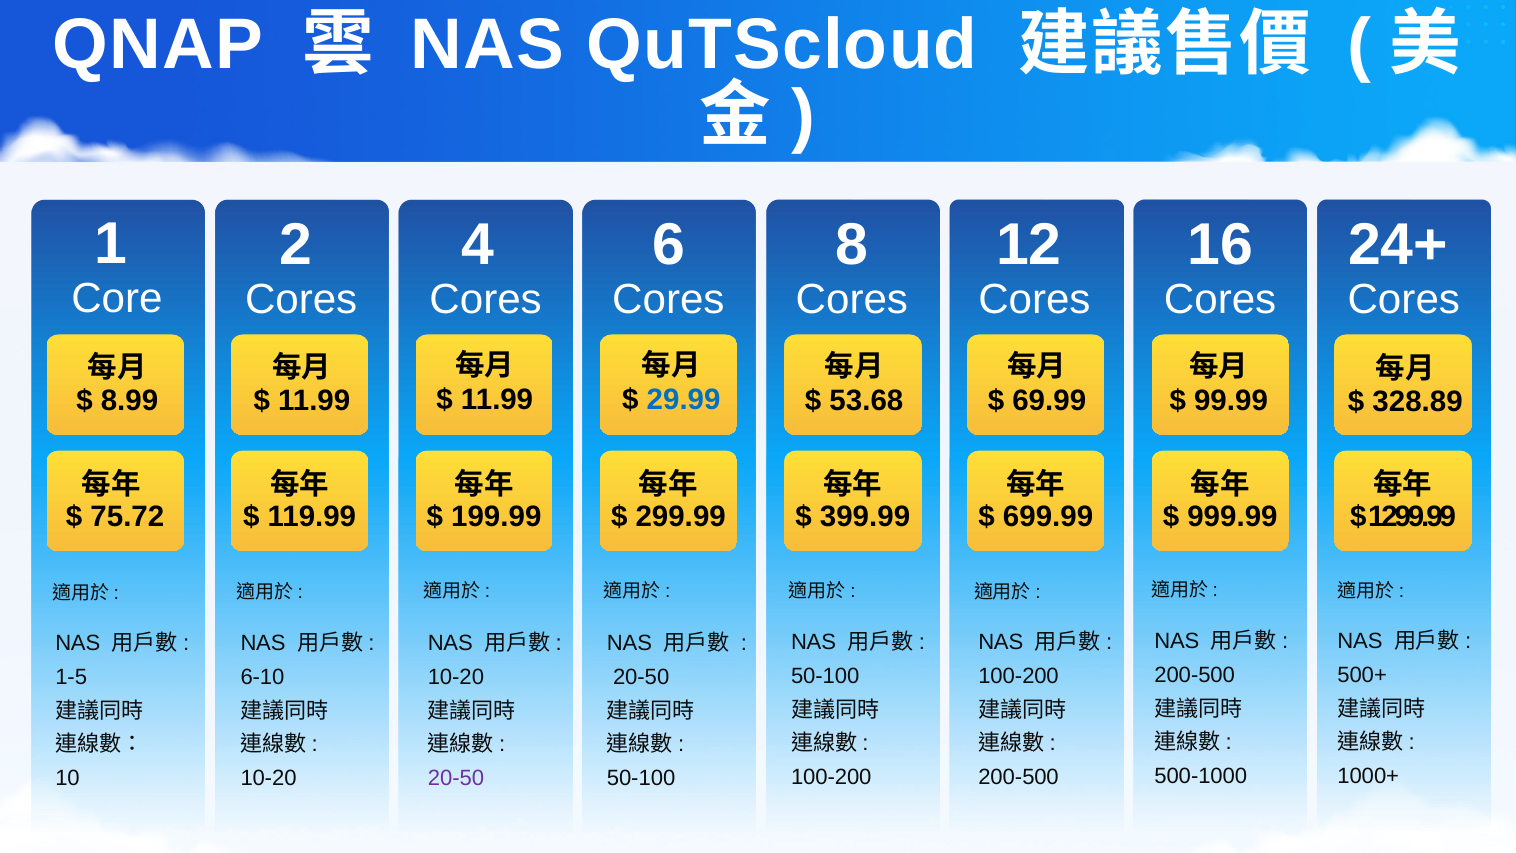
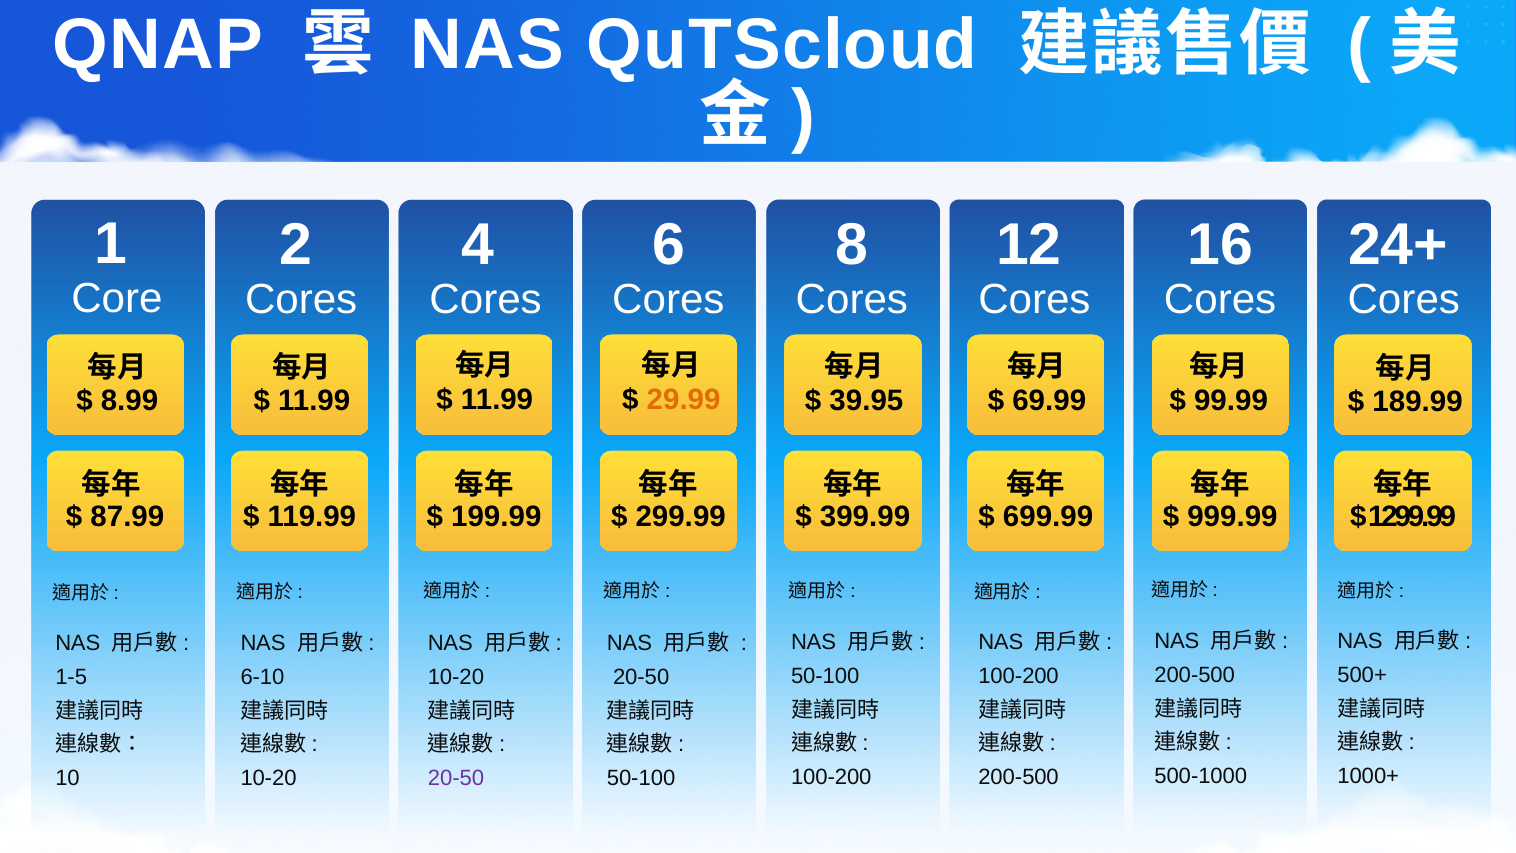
29.99 colour: blue -> orange
53.68: 53.68 -> 39.95
328.89: 328.89 -> 189.99
75.72: 75.72 -> 87.99
